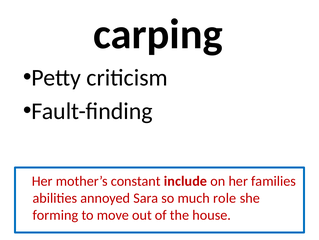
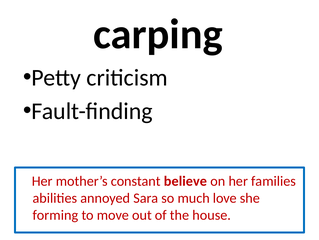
include: include -> believe
role: role -> love
